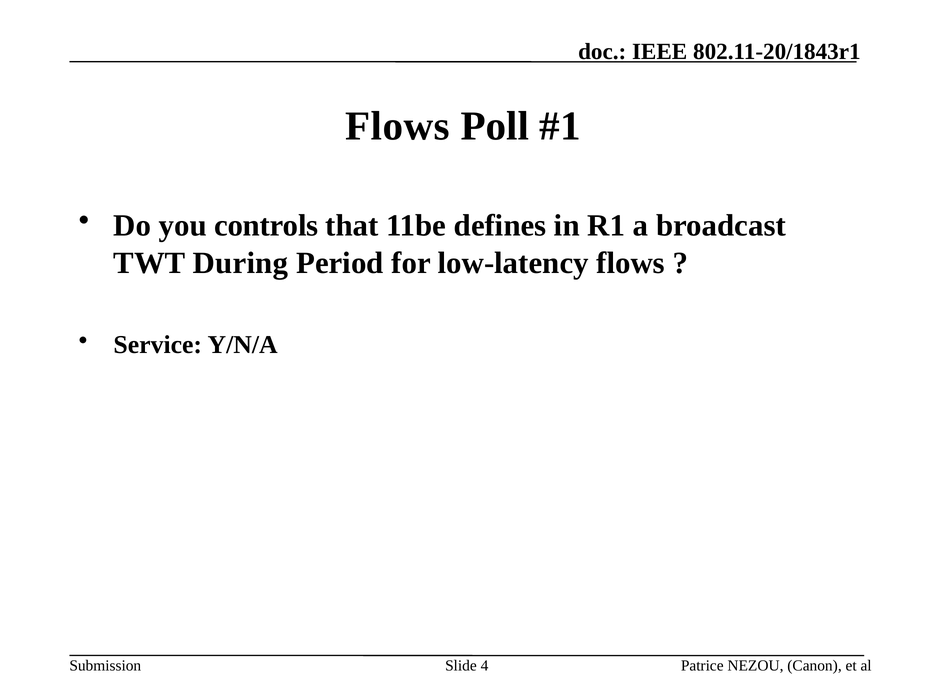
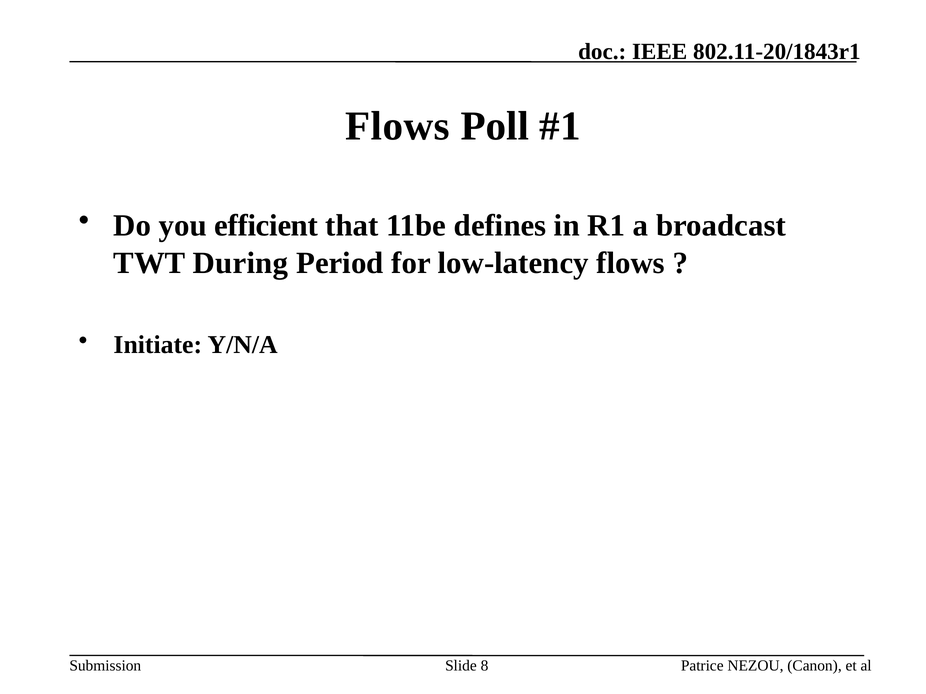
controls: controls -> efficient
Service: Service -> Initiate
4: 4 -> 8
